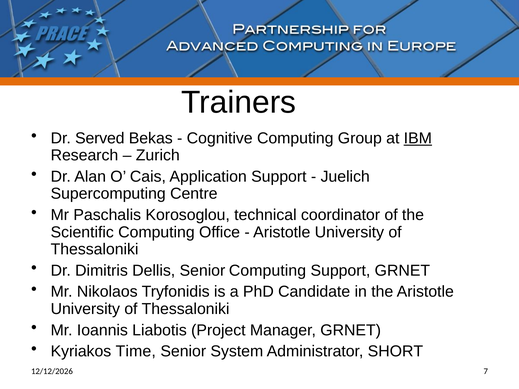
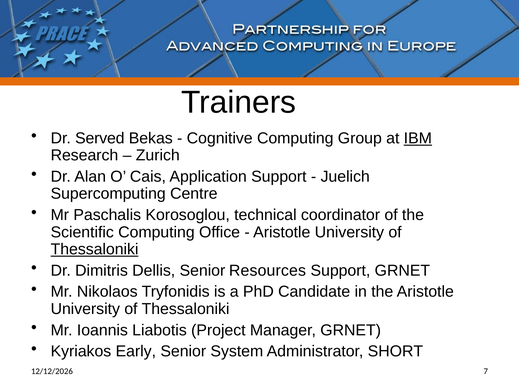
Thessaloniki at (95, 249) underline: none -> present
Senior Computing: Computing -> Resources
Time: Time -> Early
